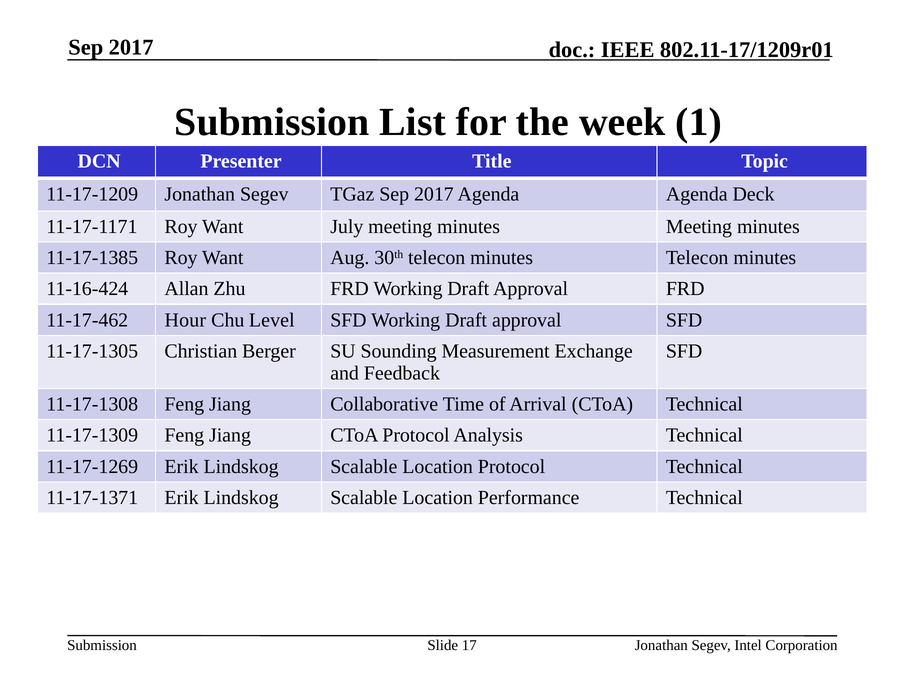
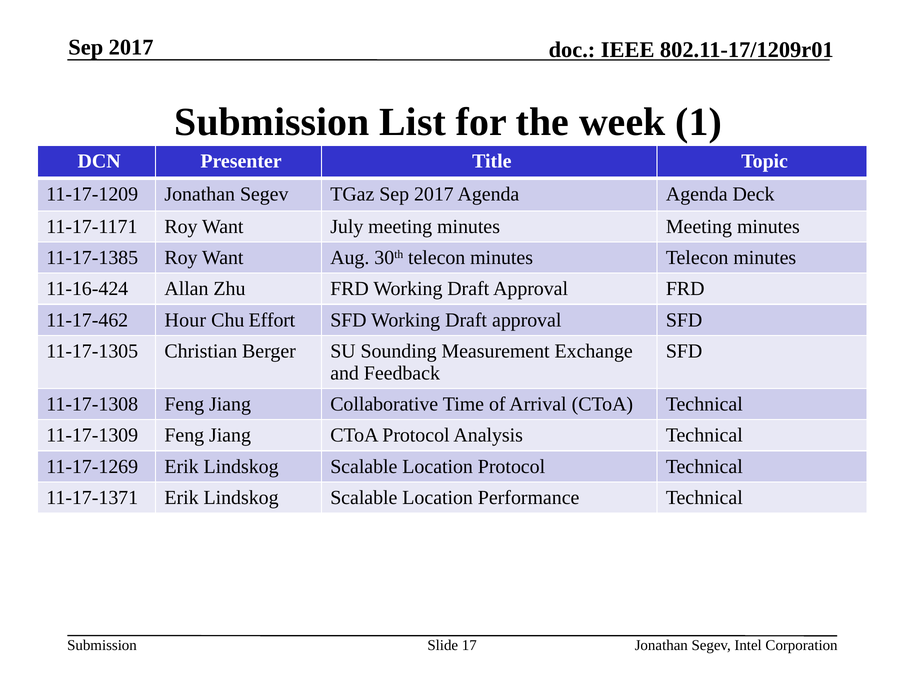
Level: Level -> Effort
